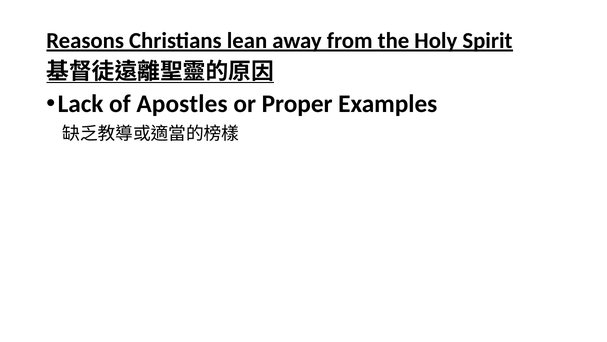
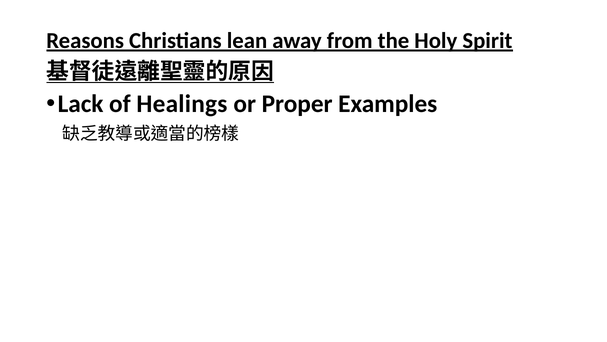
Apostles: Apostles -> Healings
